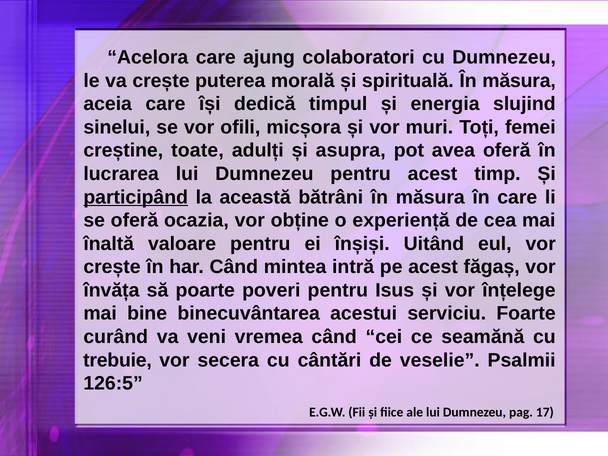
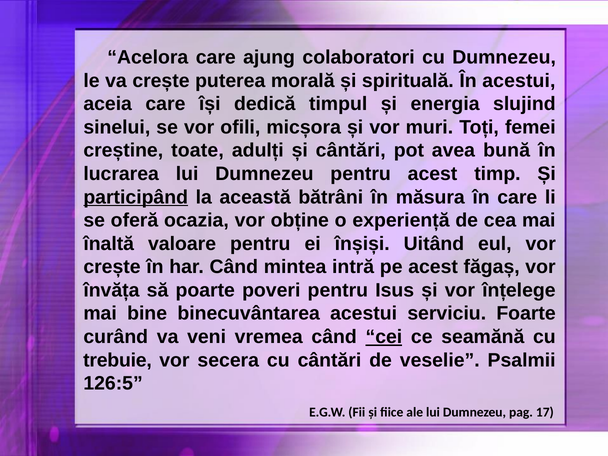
spirituală În măsura: măsura -> acestui
și asupra: asupra -> cântări
avea oferă: oferă -> bună
cei underline: none -> present
